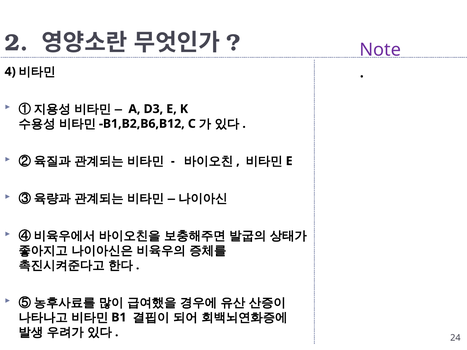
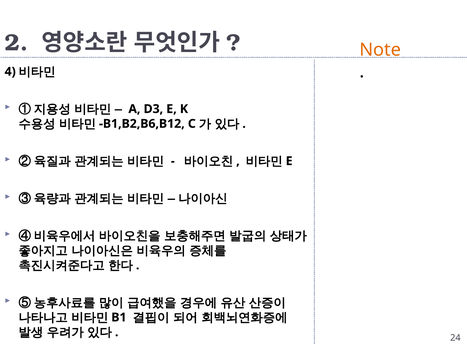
Note colour: purple -> orange
